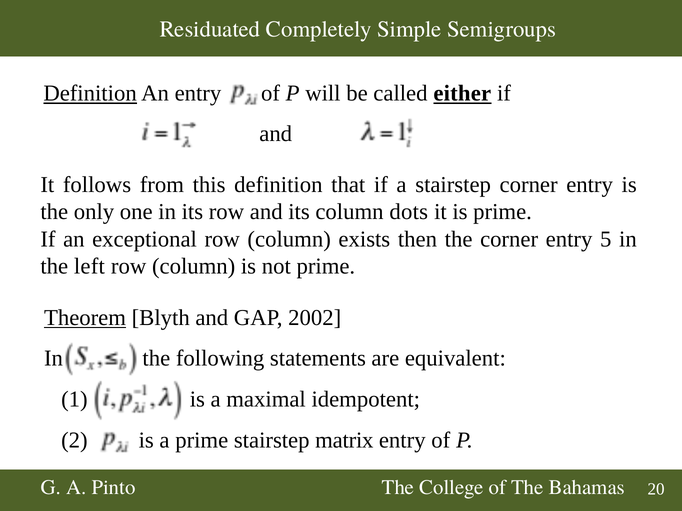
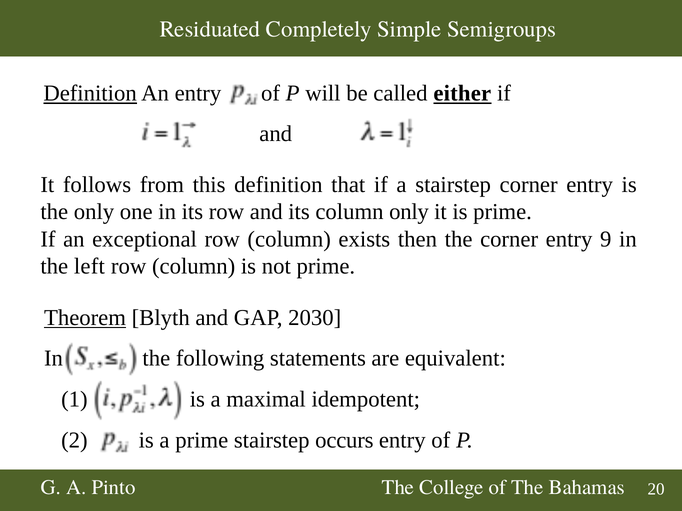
column dots: dots -> only
5: 5 -> 9
2002: 2002 -> 2030
matrix: matrix -> occurs
